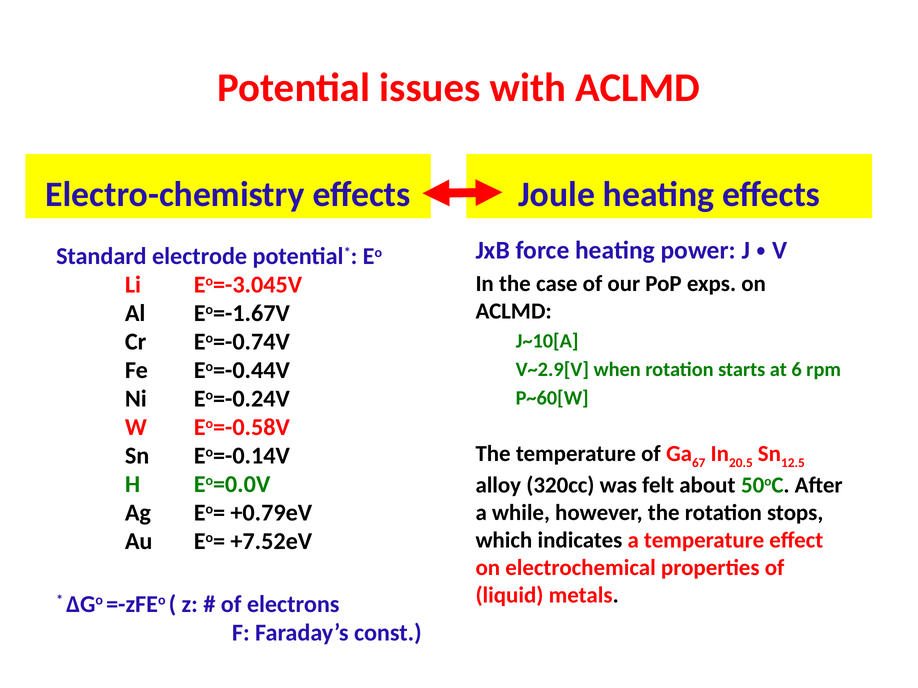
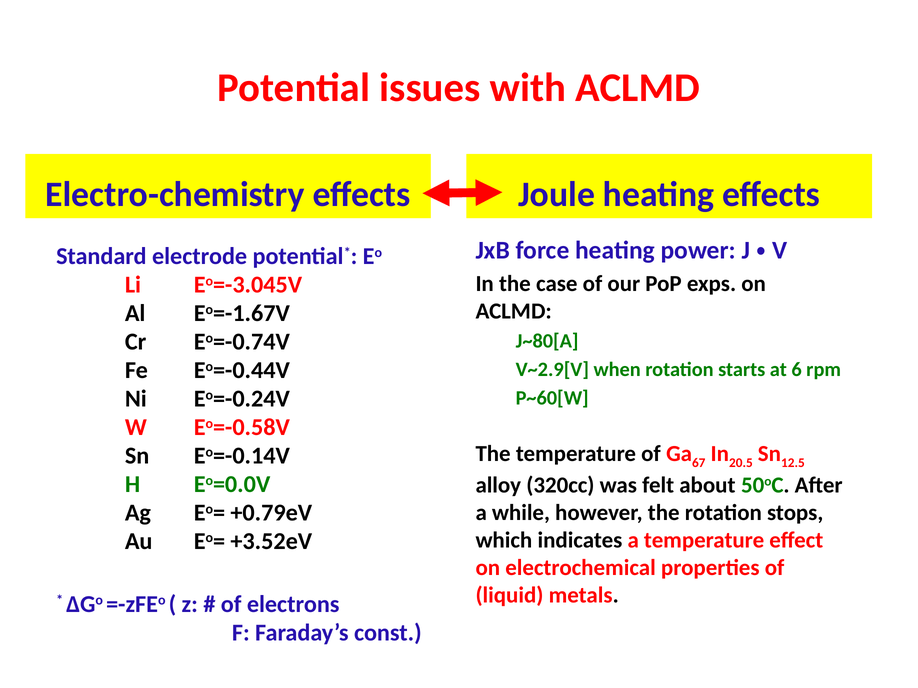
J~10[A: J~10[A -> J~80[A
+7.52eV: +7.52eV -> +3.52eV
